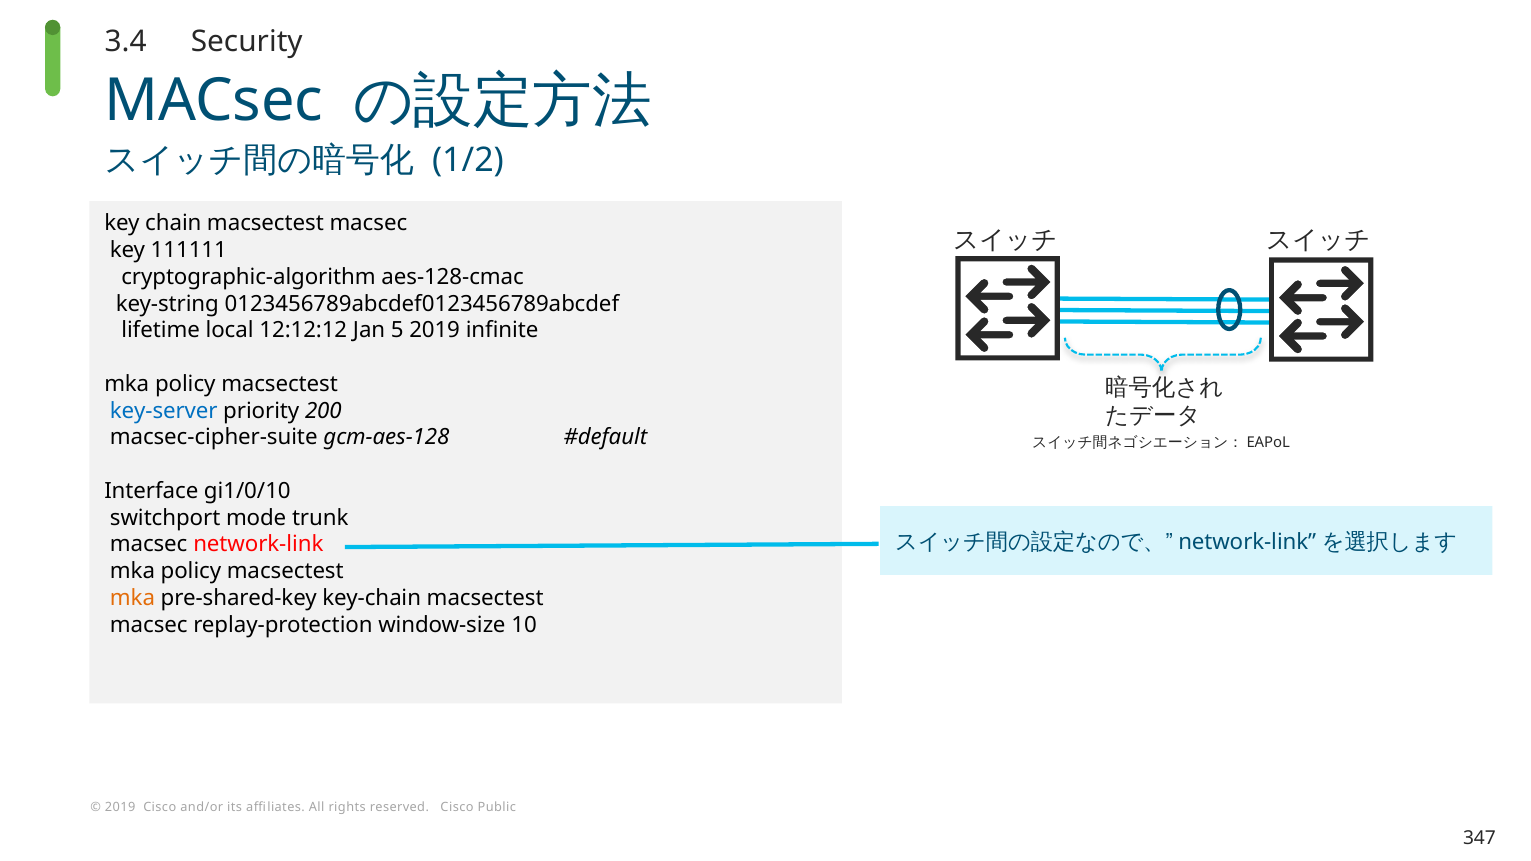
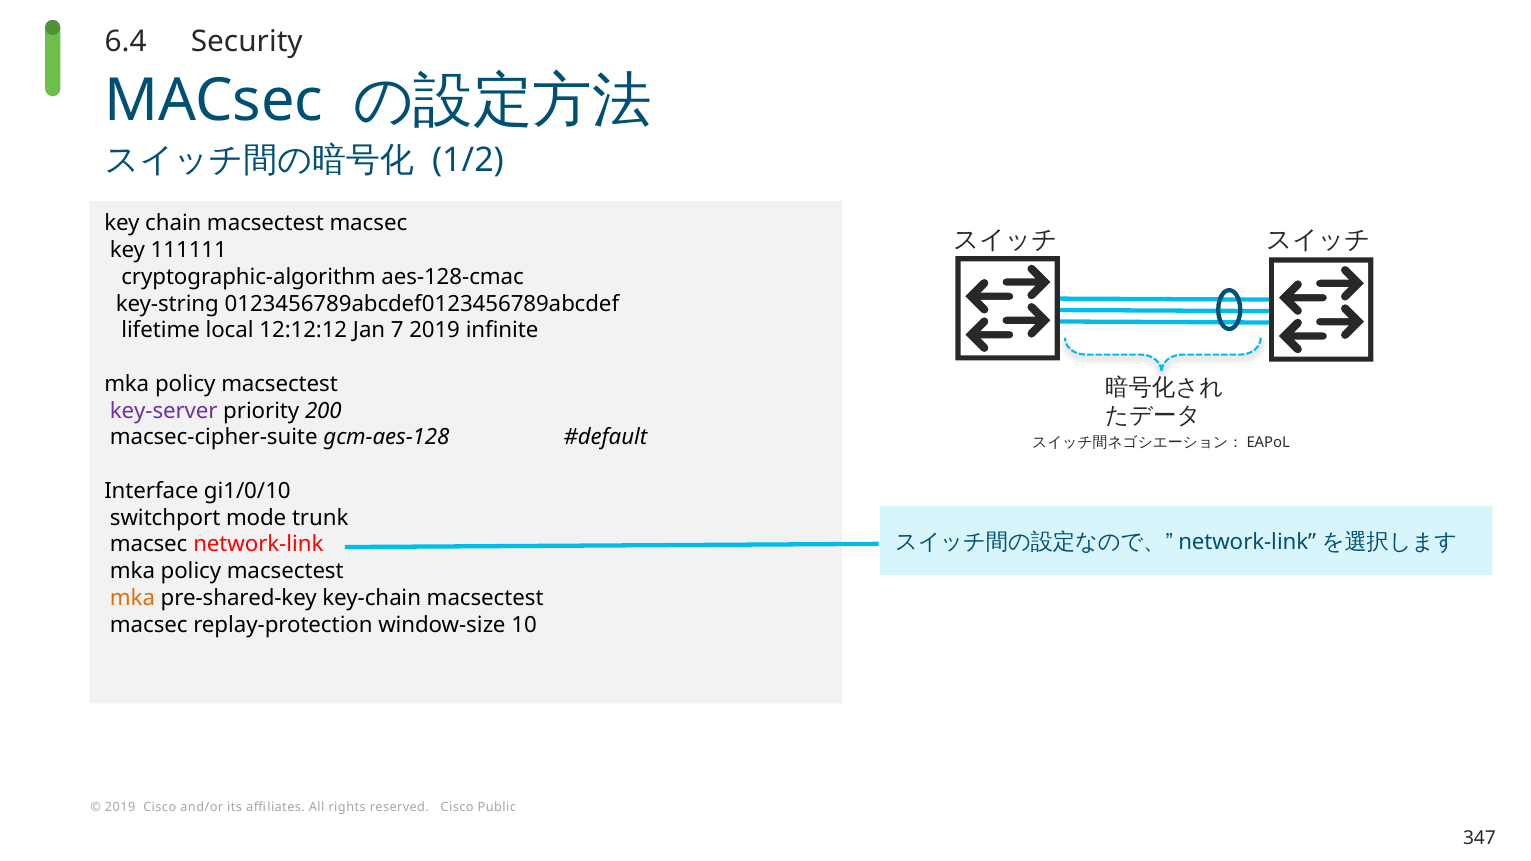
3.4: 3.4 -> 6.4
5: 5 -> 7
key-server colour: blue -> purple
